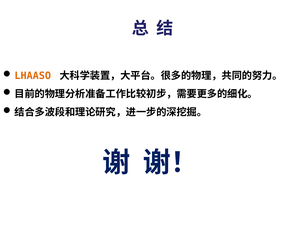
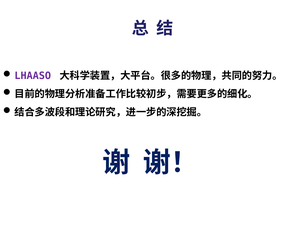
LHAASO colour: orange -> purple
